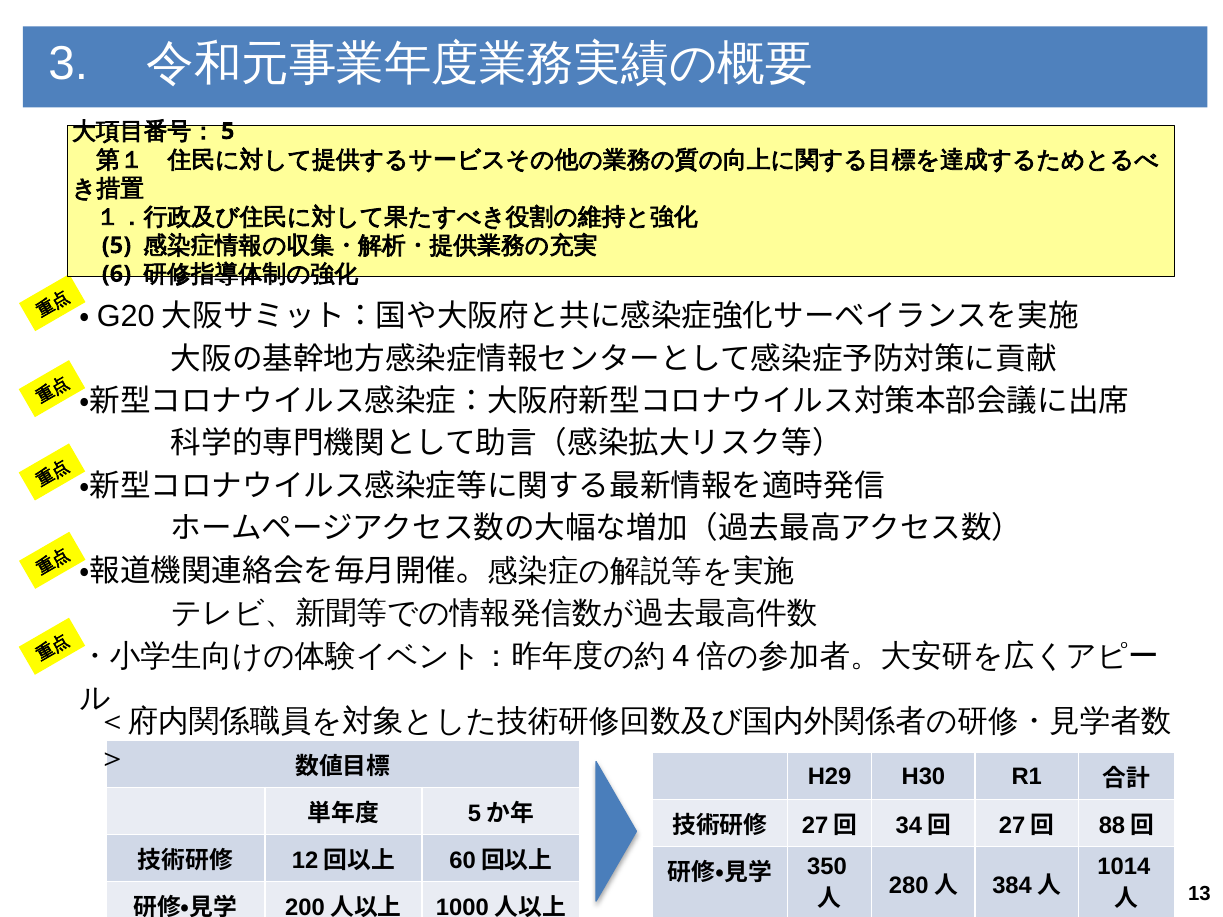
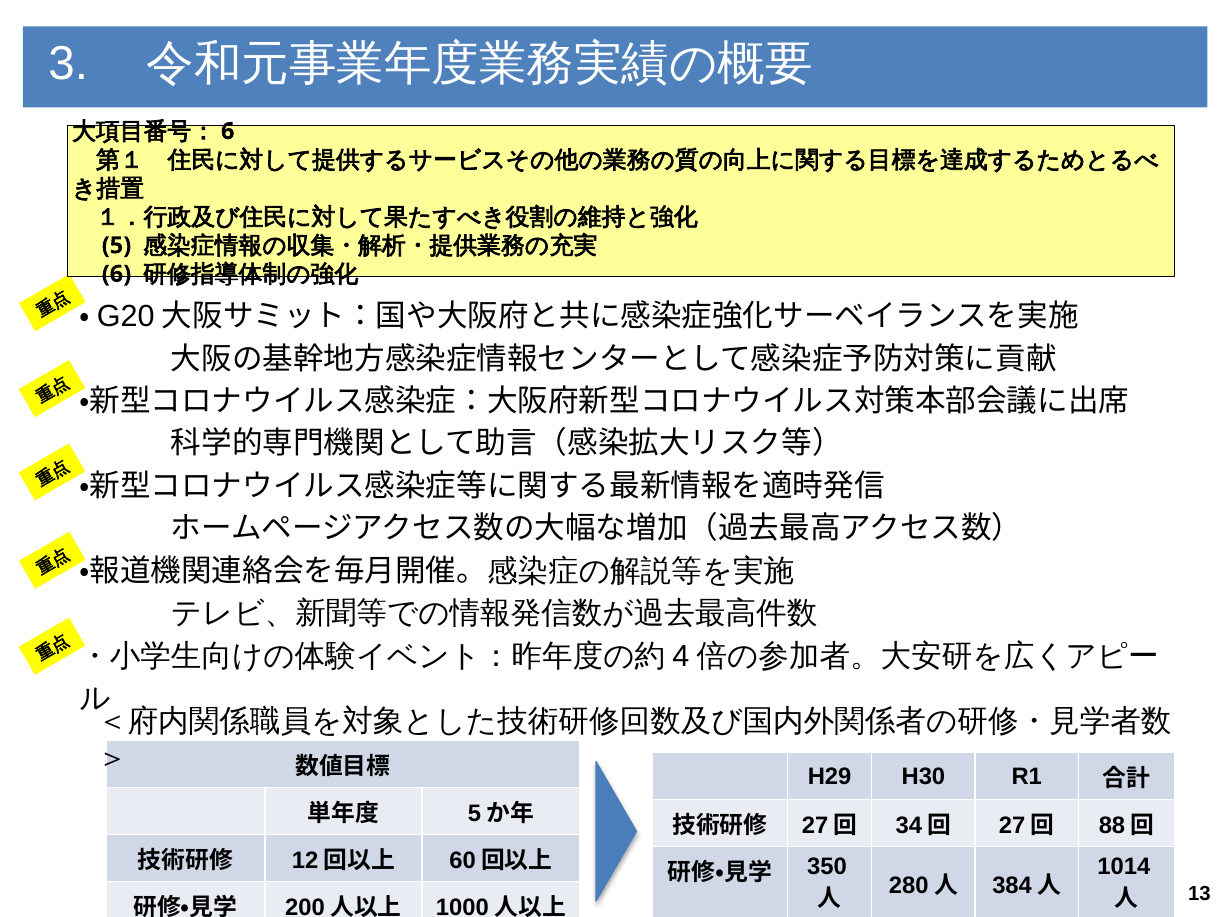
5 at (228, 131): 5 -> 6
